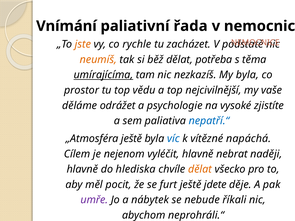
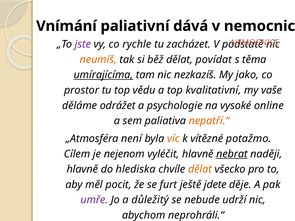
řada: řada -> dává
jste colour: orange -> purple
potřeba: potřeba -> povídat
My byla: byla -> jako
nejcivilnější: nejcivilnější -> kvalitativní
zjistíte: zjistíte -> online
nepatří.“ colour: blue -> orange
„Atmosféra ještě: ještě -> není
víc colour: blue -> orange
napáchá: napáchá -> potažmo
nebrat underline: none -> present
nábytek: nábytek -> důležitý
říkali: říkali -> udrží
